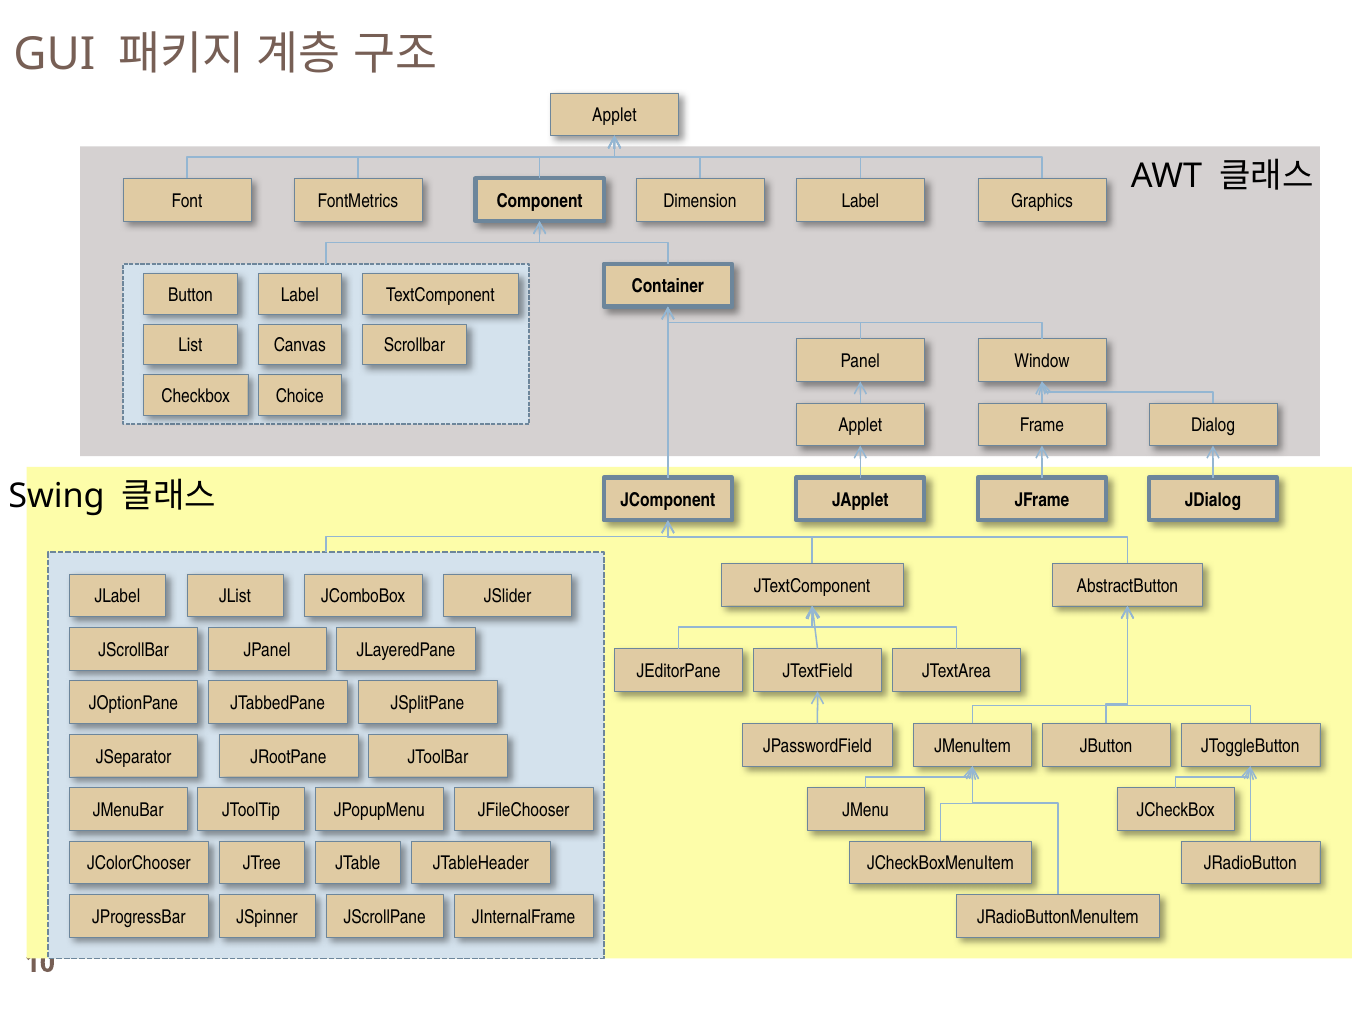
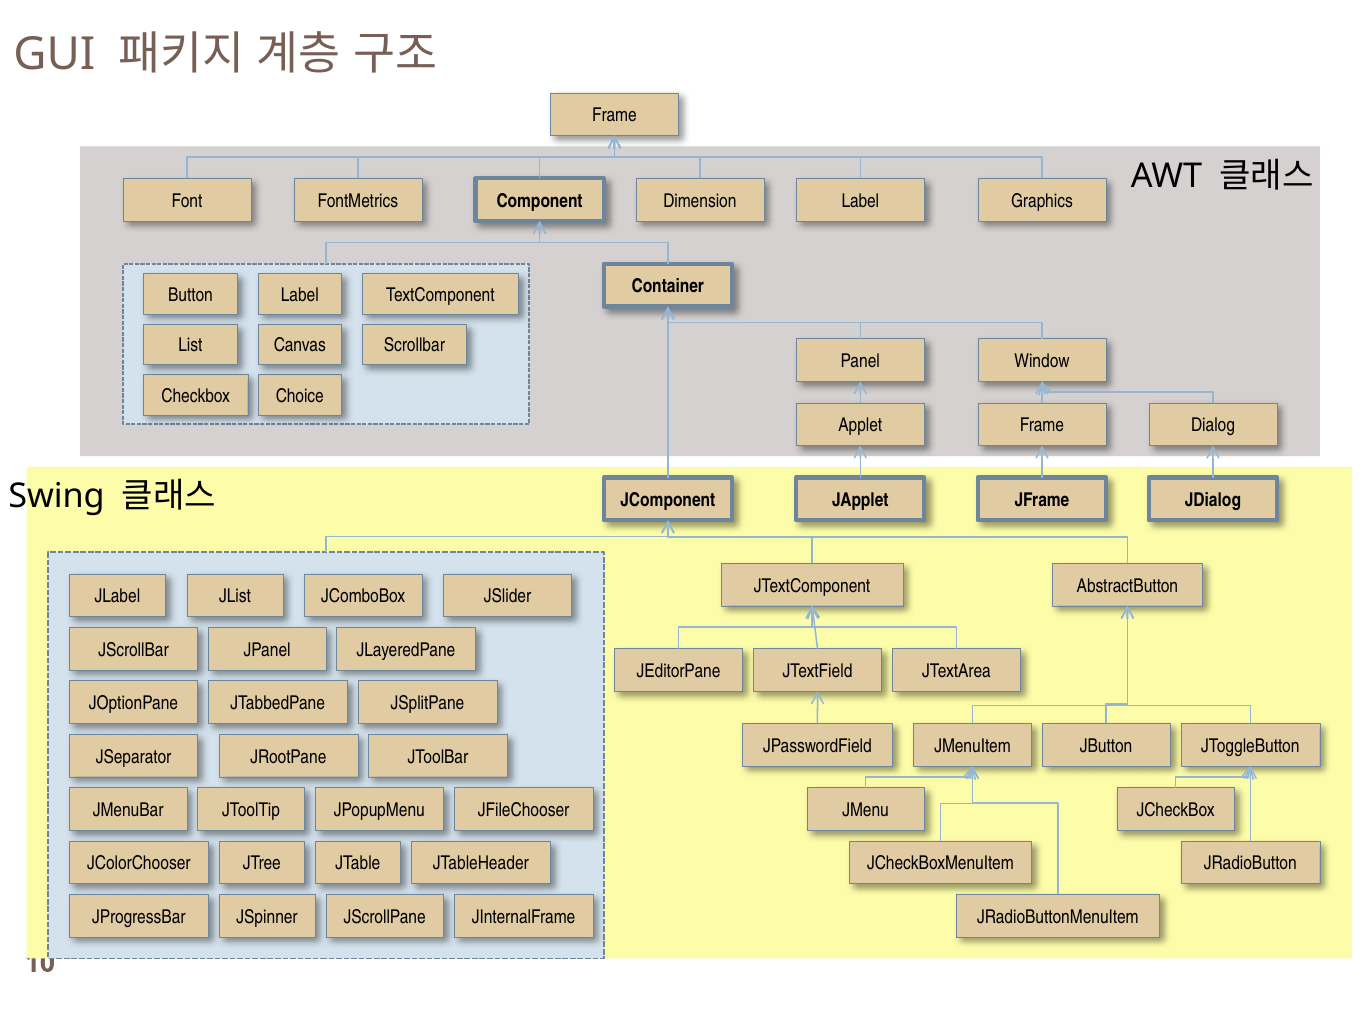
Applet at (614, 115): Applet -> Frame
